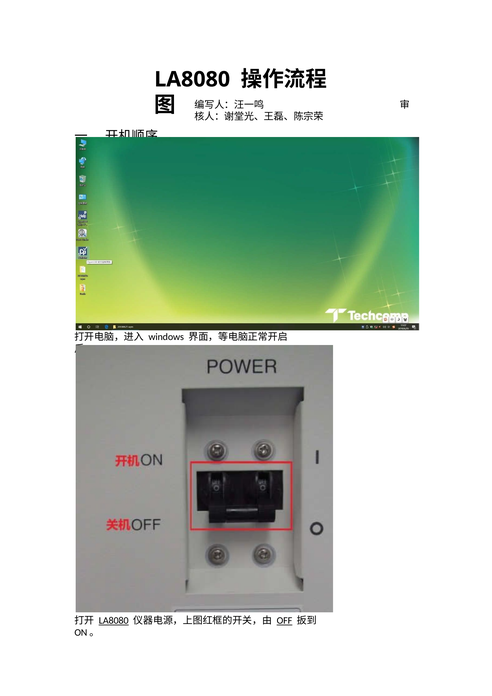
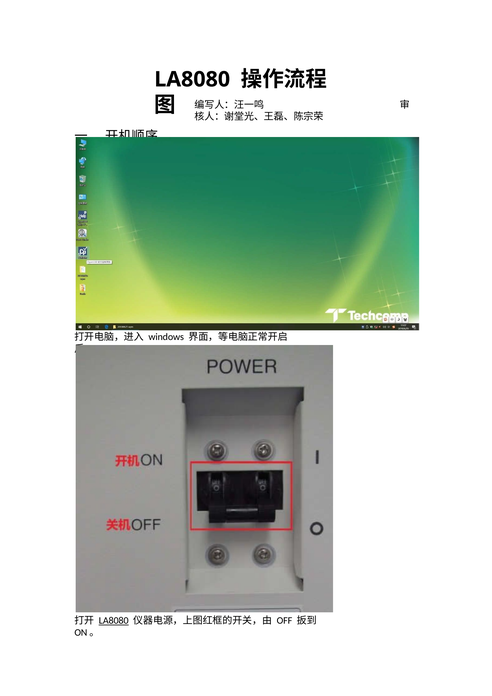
OFF underline: present -> none
